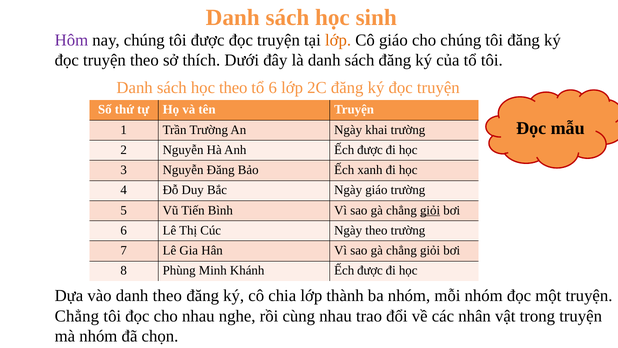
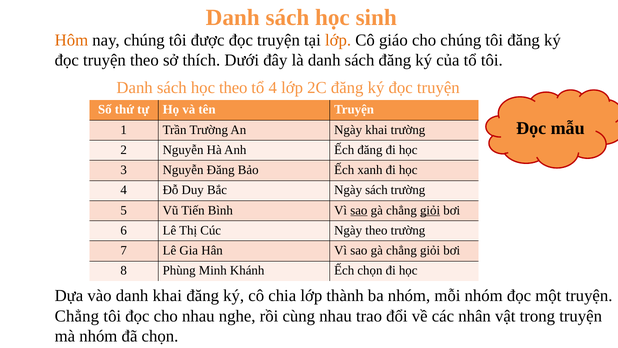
Hôm colour: purple -> orange
tổ 6: 6 -> 4
Anh Ếch được: được -> đăng
Ngày giáo: giáo -> sách
sao at (359, 210) underline: none -> present
Khánh Ếch được: được -> chọn
danh theo: theo -> khai
